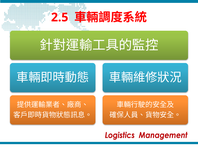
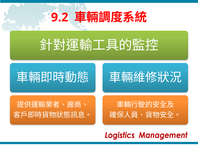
2.5: 2.5 -> 9.2
